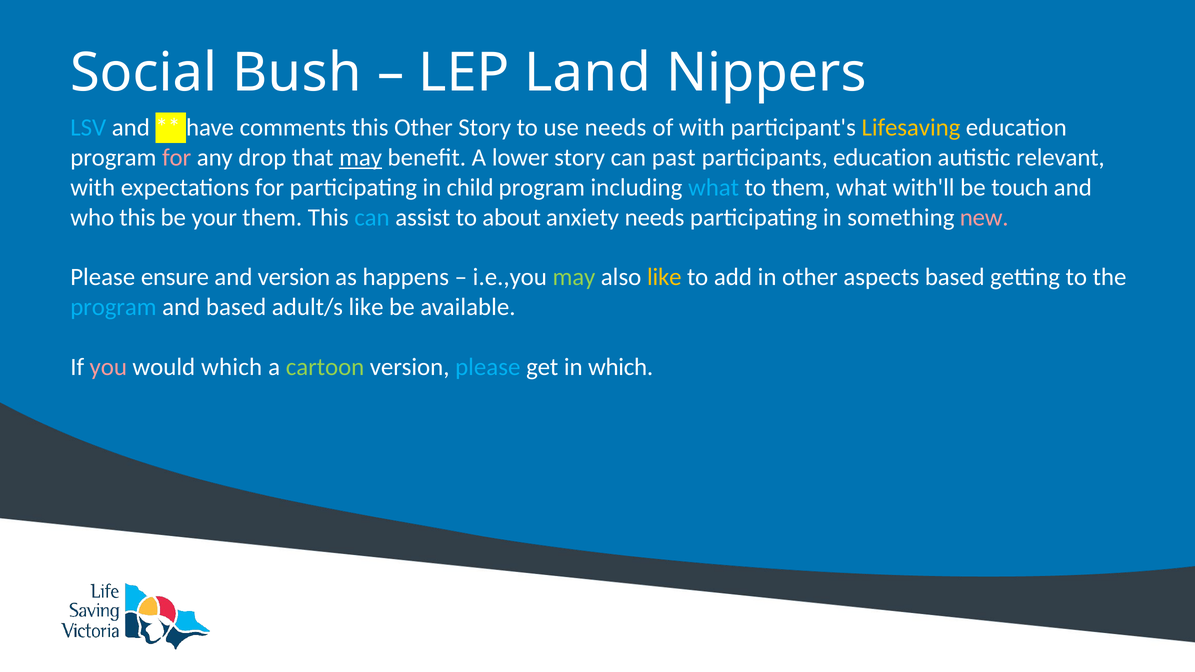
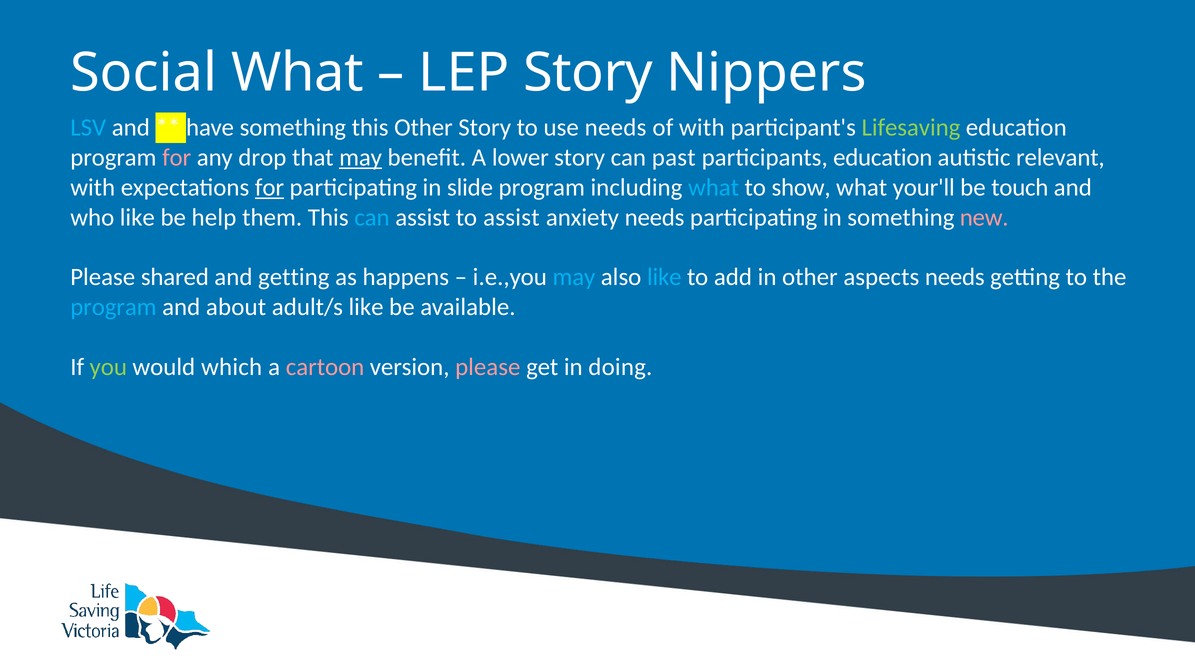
Social Bush: Bush -> What
LEP Land: Land -> Story
have comments: comments -> something
Lifesaving colour: yellow -> light green
for at (270, 188) underline: none -> present
child: child -> slide
to them: them -> show
with'll: with'll -> your'll
who this: this -> like
your: your -> help
to about: about -> assist
ensure: ensure -> shared
and version: version -> getting
may at (574, 277) colour: light green -> light blue
like at (664, 277) colour: yellow -> light blue
aspects based: based -> needs
and based: based -> about
you colour: pink -> light green
cartoon colour: light green -> pink
please at (488, 367) colour: light blue -> pink
in which: which -> doing
